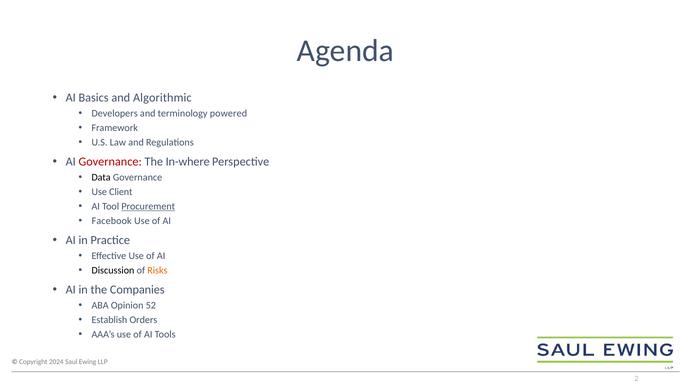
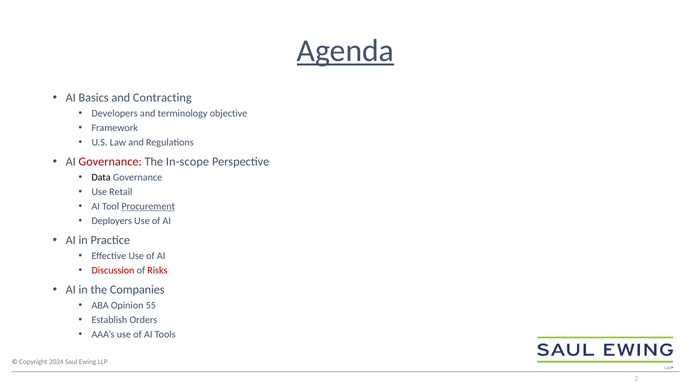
Agenda underline: none -> present
Algorithmic: Algorithmic -> Contracting
powered: powered -> objective
In-where: In-where -> In-scope
Client: Client -> Retail
Facebook: Facebook -> Deployers
Discussion colour: black -> red
Risks colour: orange -> red
52: 52 -> 55
